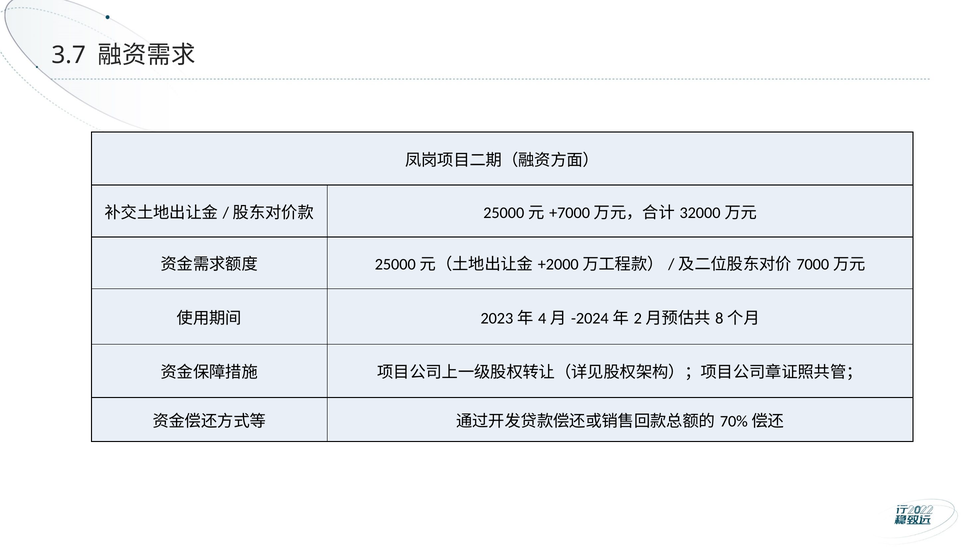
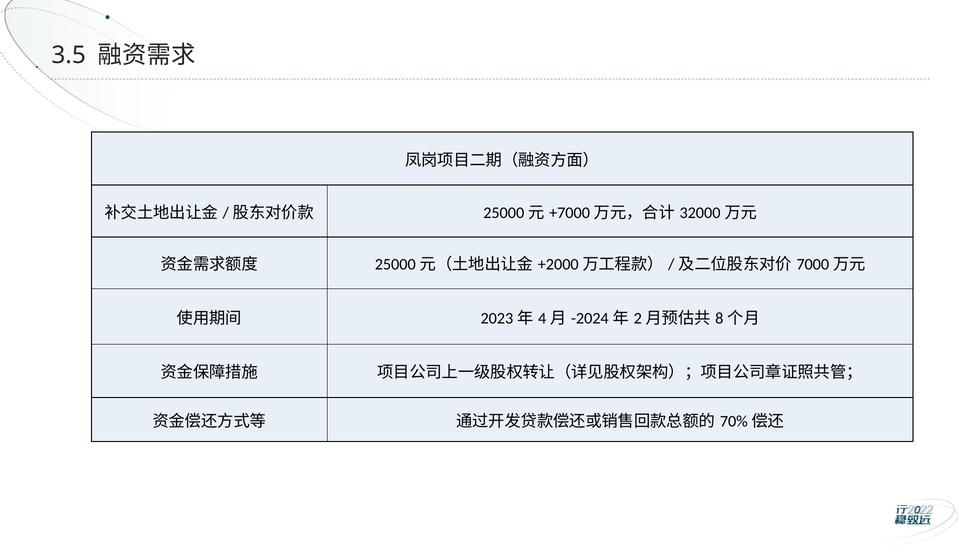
3.7: 3.7 -> 3.5
